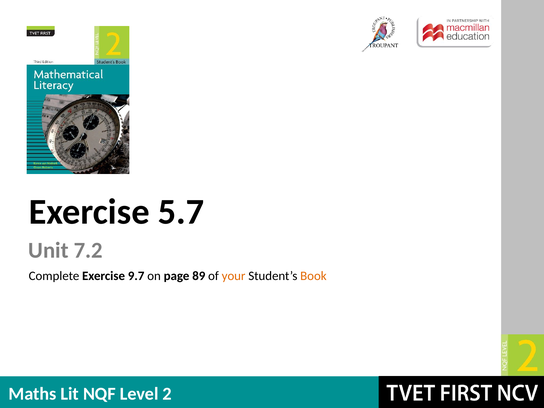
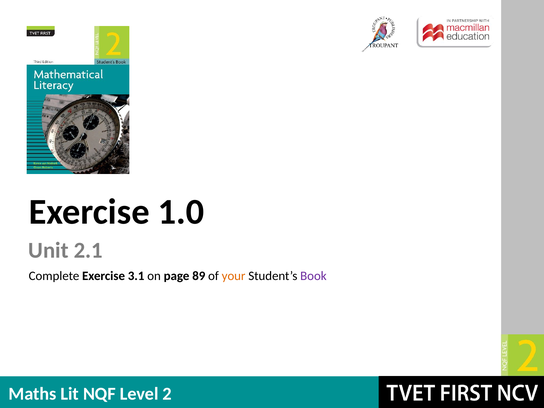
5.7: 5.7 -> 1.0
7.2: 7.2 -> 2.1
9.7: 9.7 -> 3.1
Book colour: orange -> purple
